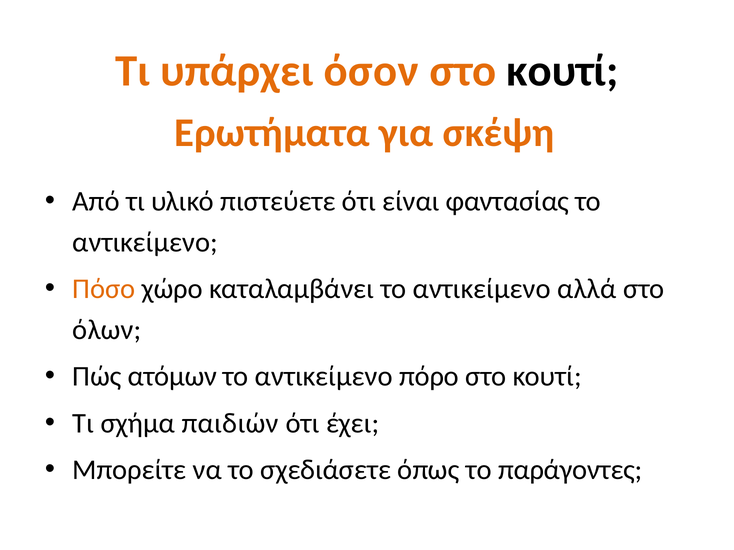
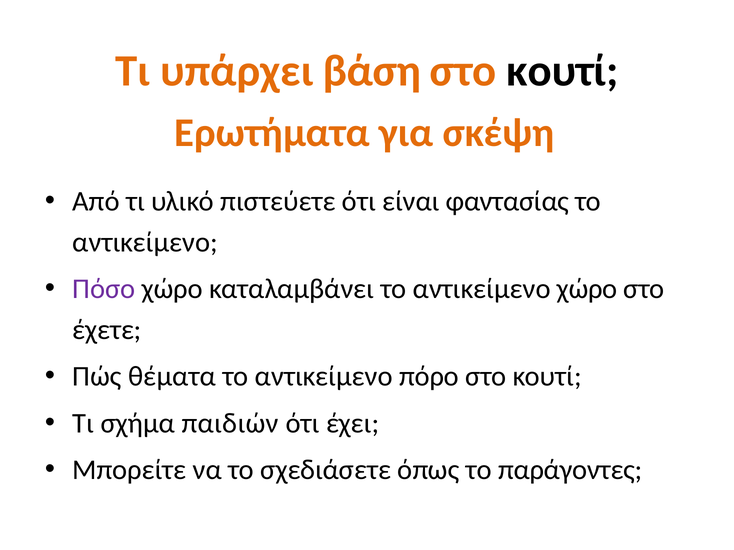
όσον: όσον -> βάση
Πόσο colour: orange -> purple
αντικείμενο αλλά: αλλά -> χώρο
όλων: όλων -> έχετε
ατόμων: ατόμων -> θέματα
